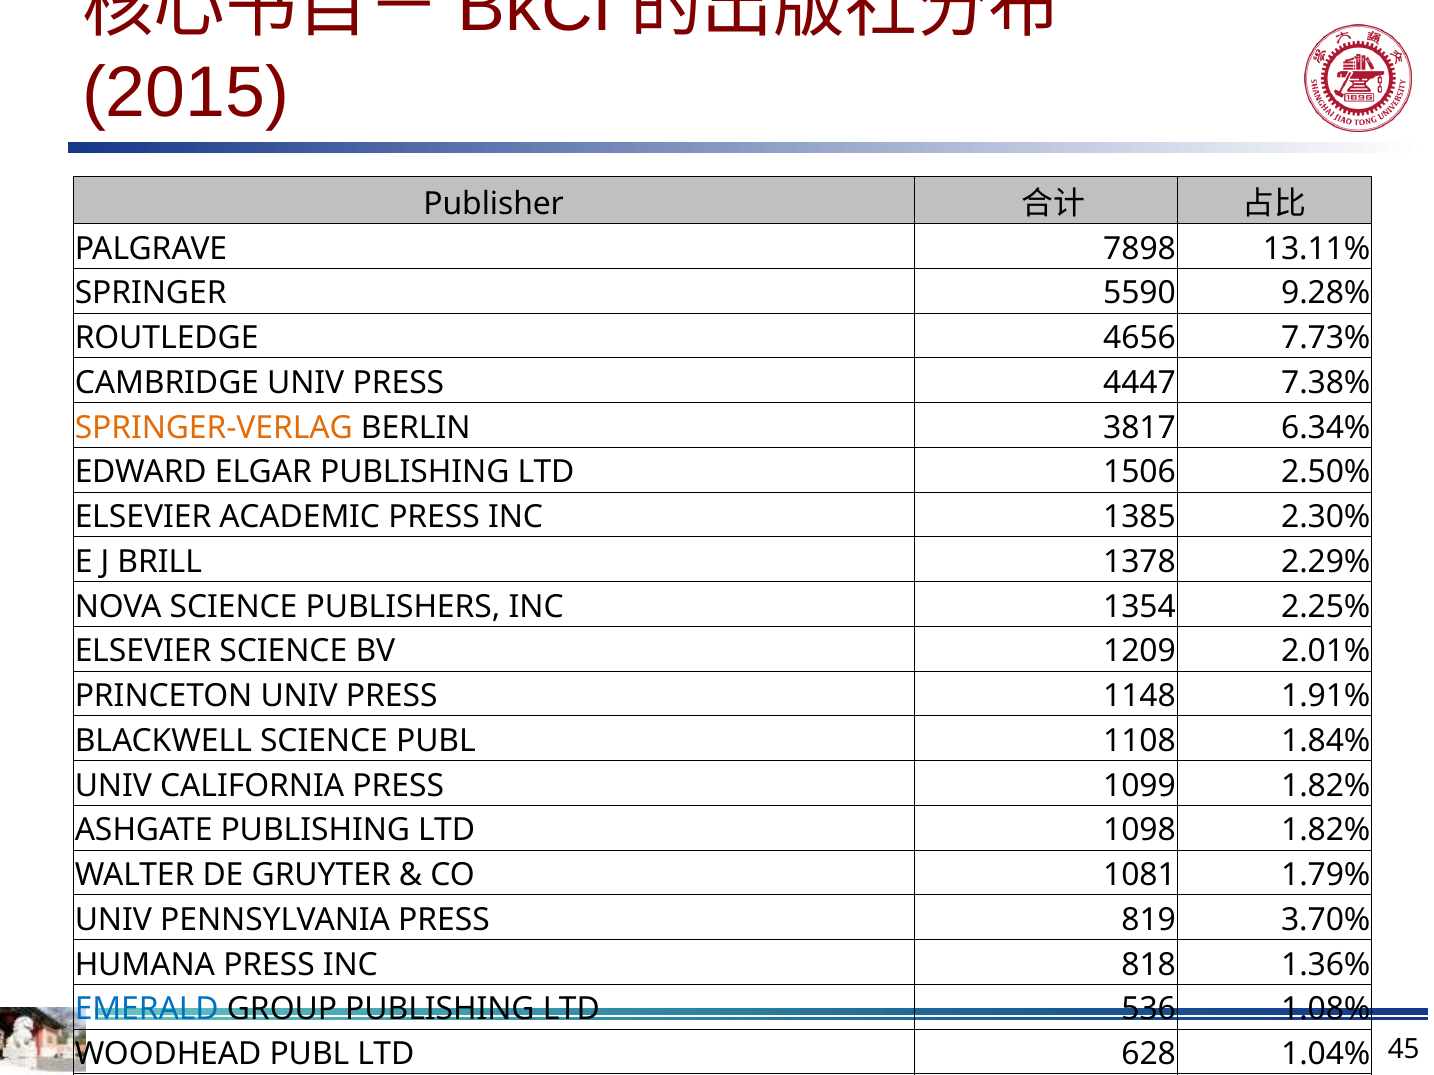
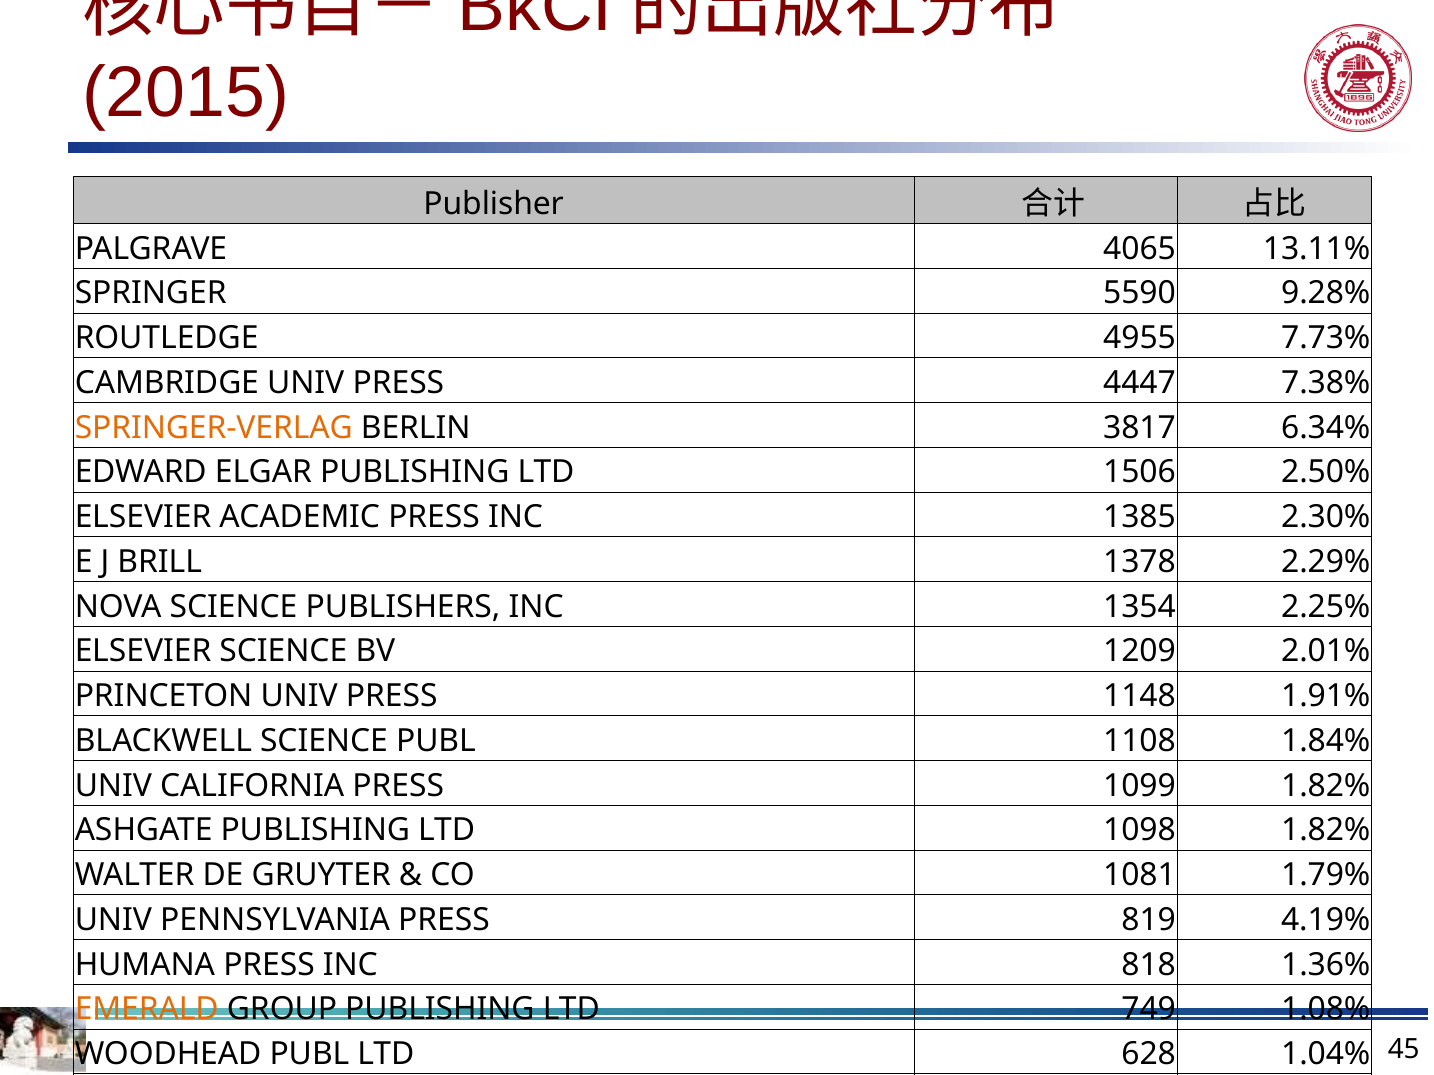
7898: 7898 -> 4065
4656: 4656 -> 4955
3.70%: 3.70% -> 4.19%
EMERALD colour: blue -> orange
536: 536 -> 749
